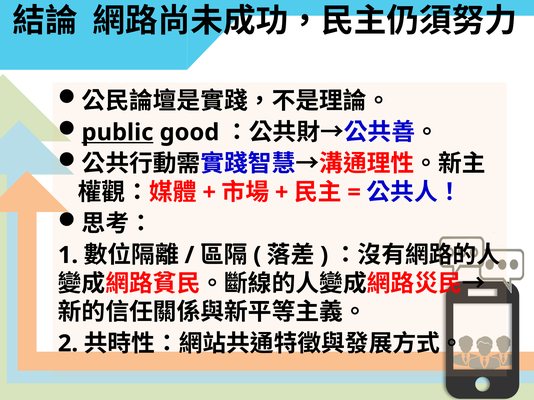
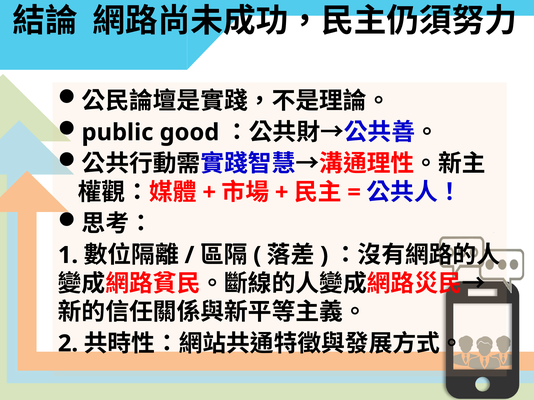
public underline: present -> none
